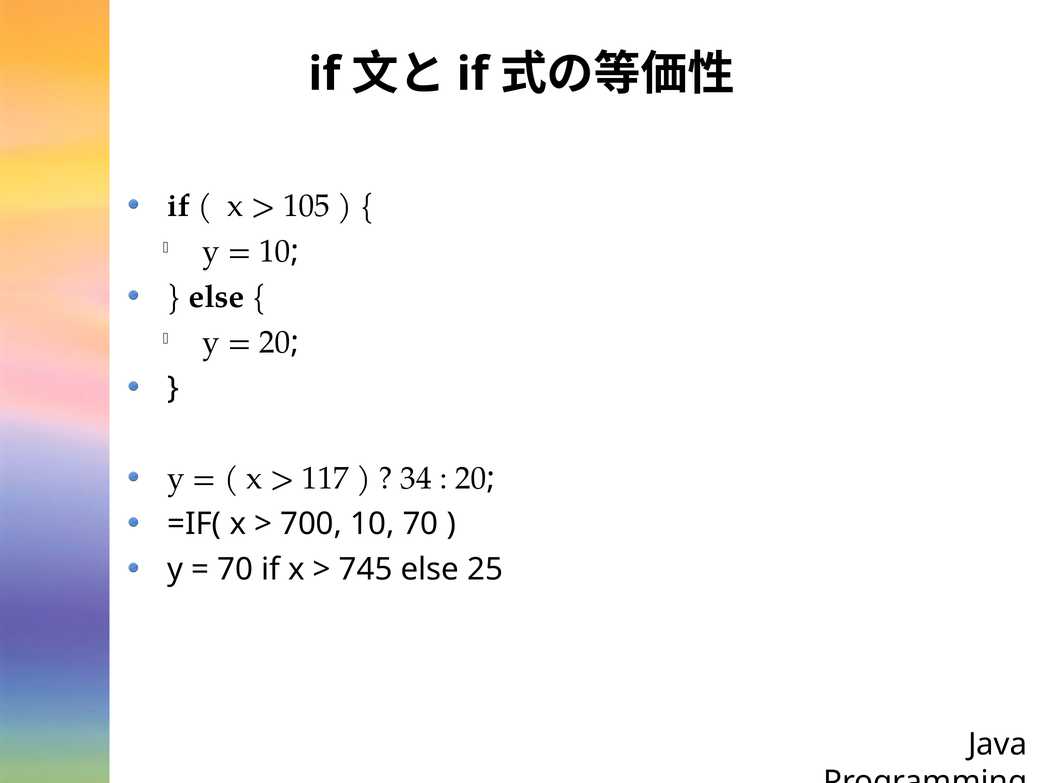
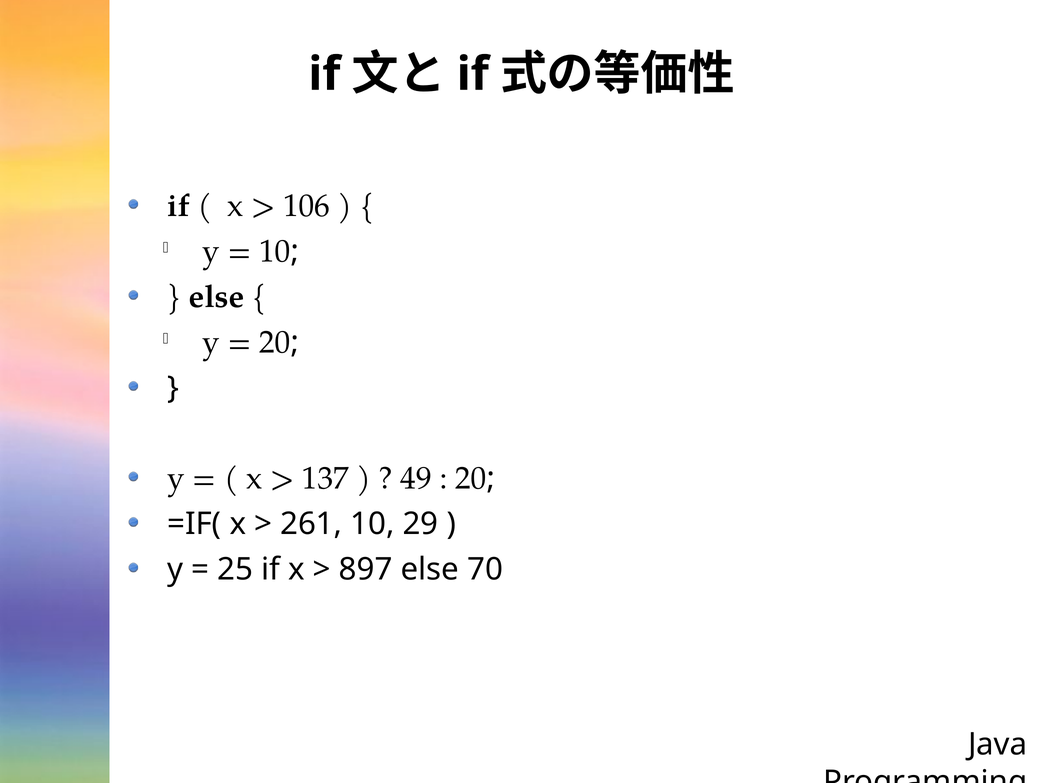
105: 105 -> 106
117: 117 -> 137
34: 34 -> 49
700: 700 -> 261
10 70: 70 -> 29
70 at (235, 569): 70 -> 25
745: 745 -> 897
25: 25 -> 70
